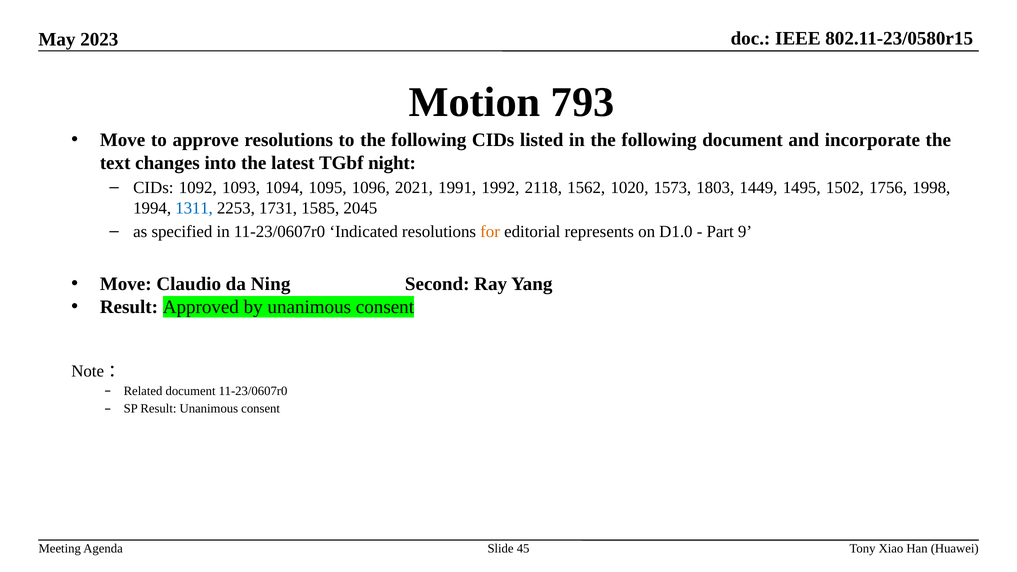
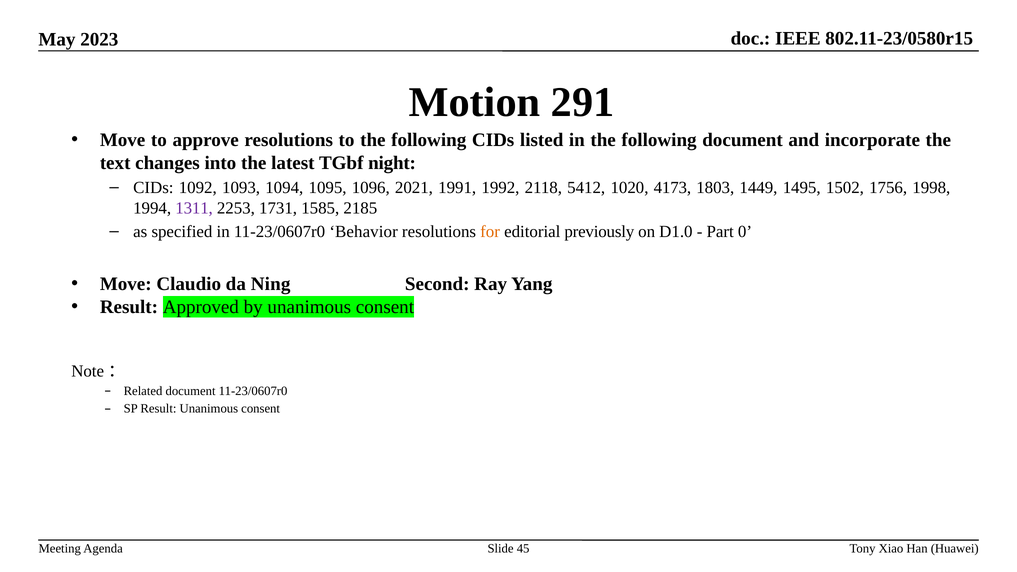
793: 793 -> 291
1562: 1562 -> 5412
1573: 1573 -> 4173
1311 colour: blue -> purple
2045: 2045 -> 2185
Indicated: Indicated -> Behavior
represents: represents -> previously
9: 9 -> 0
